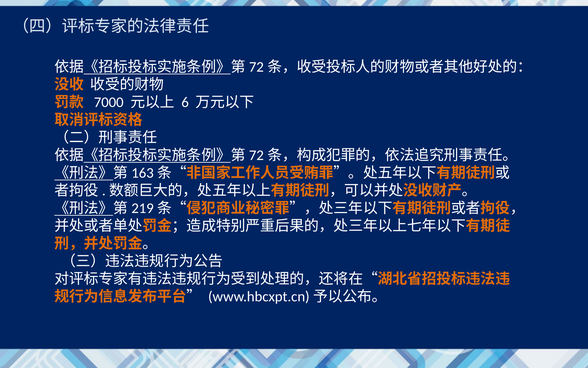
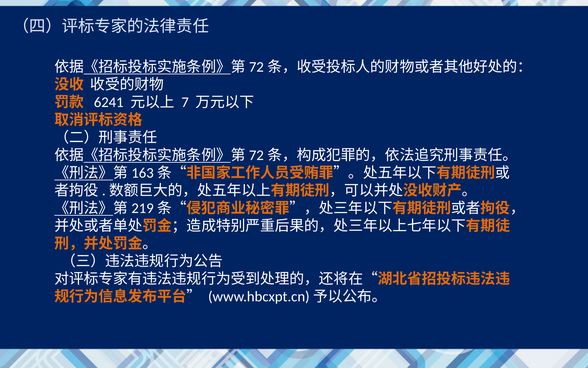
7000: 7000 -> 6241
6: 6 -> 7
